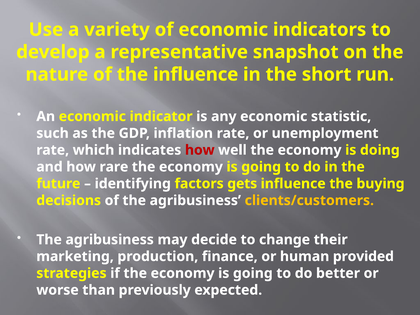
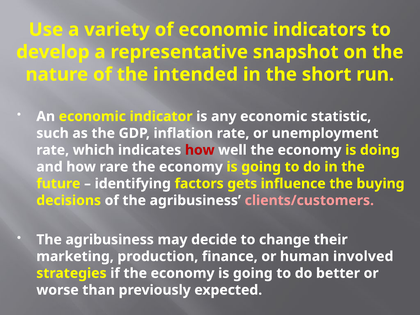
the influence: influence -> intended
clients/customers colour: yellow -> pink
provided: provided -> involved
